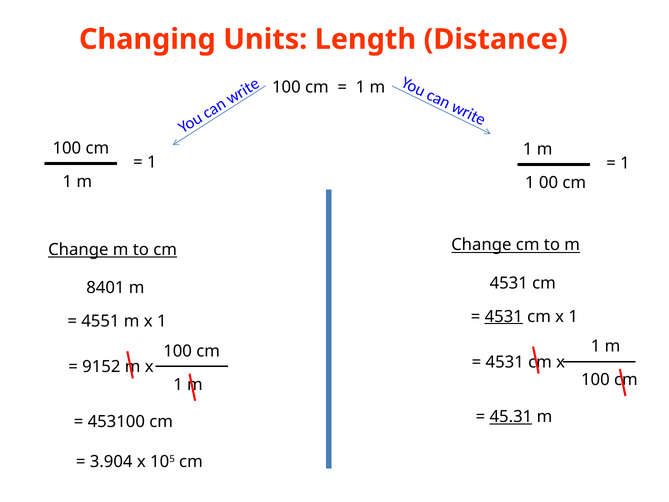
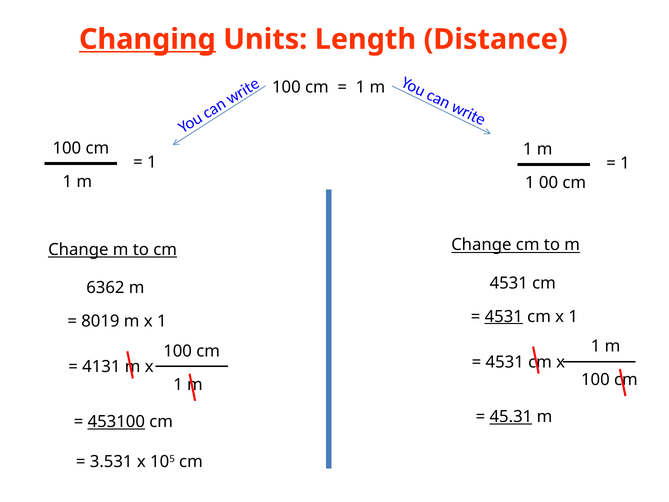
Changing underline: none -> present
8401: 8401 -> 6362
4551: 4551 -> 8019
9152: 9152 -> 4131
453100 underline: none -> present
3.904: 3.904 -> 3.531
